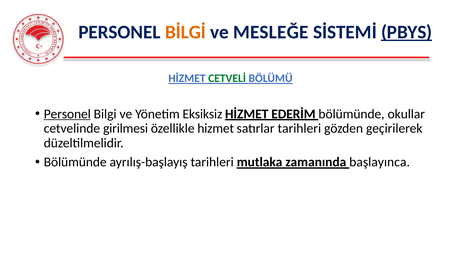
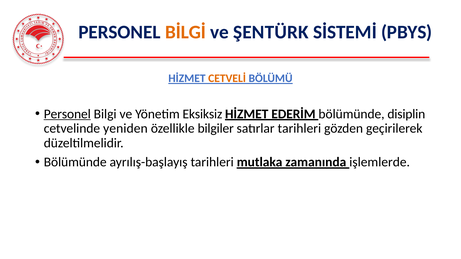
MESLEĞE: MESLEĞE -> ŞENTÜRK
PBYS underline: present -> none
CETVELİ colour: green -> orange
okullar: okullar -> disiplin
girilmesi: girilmesi -> yeniden
hizmet: hizmet -> bilgiler
başlayınca: başlayınca -> işlemlerde
